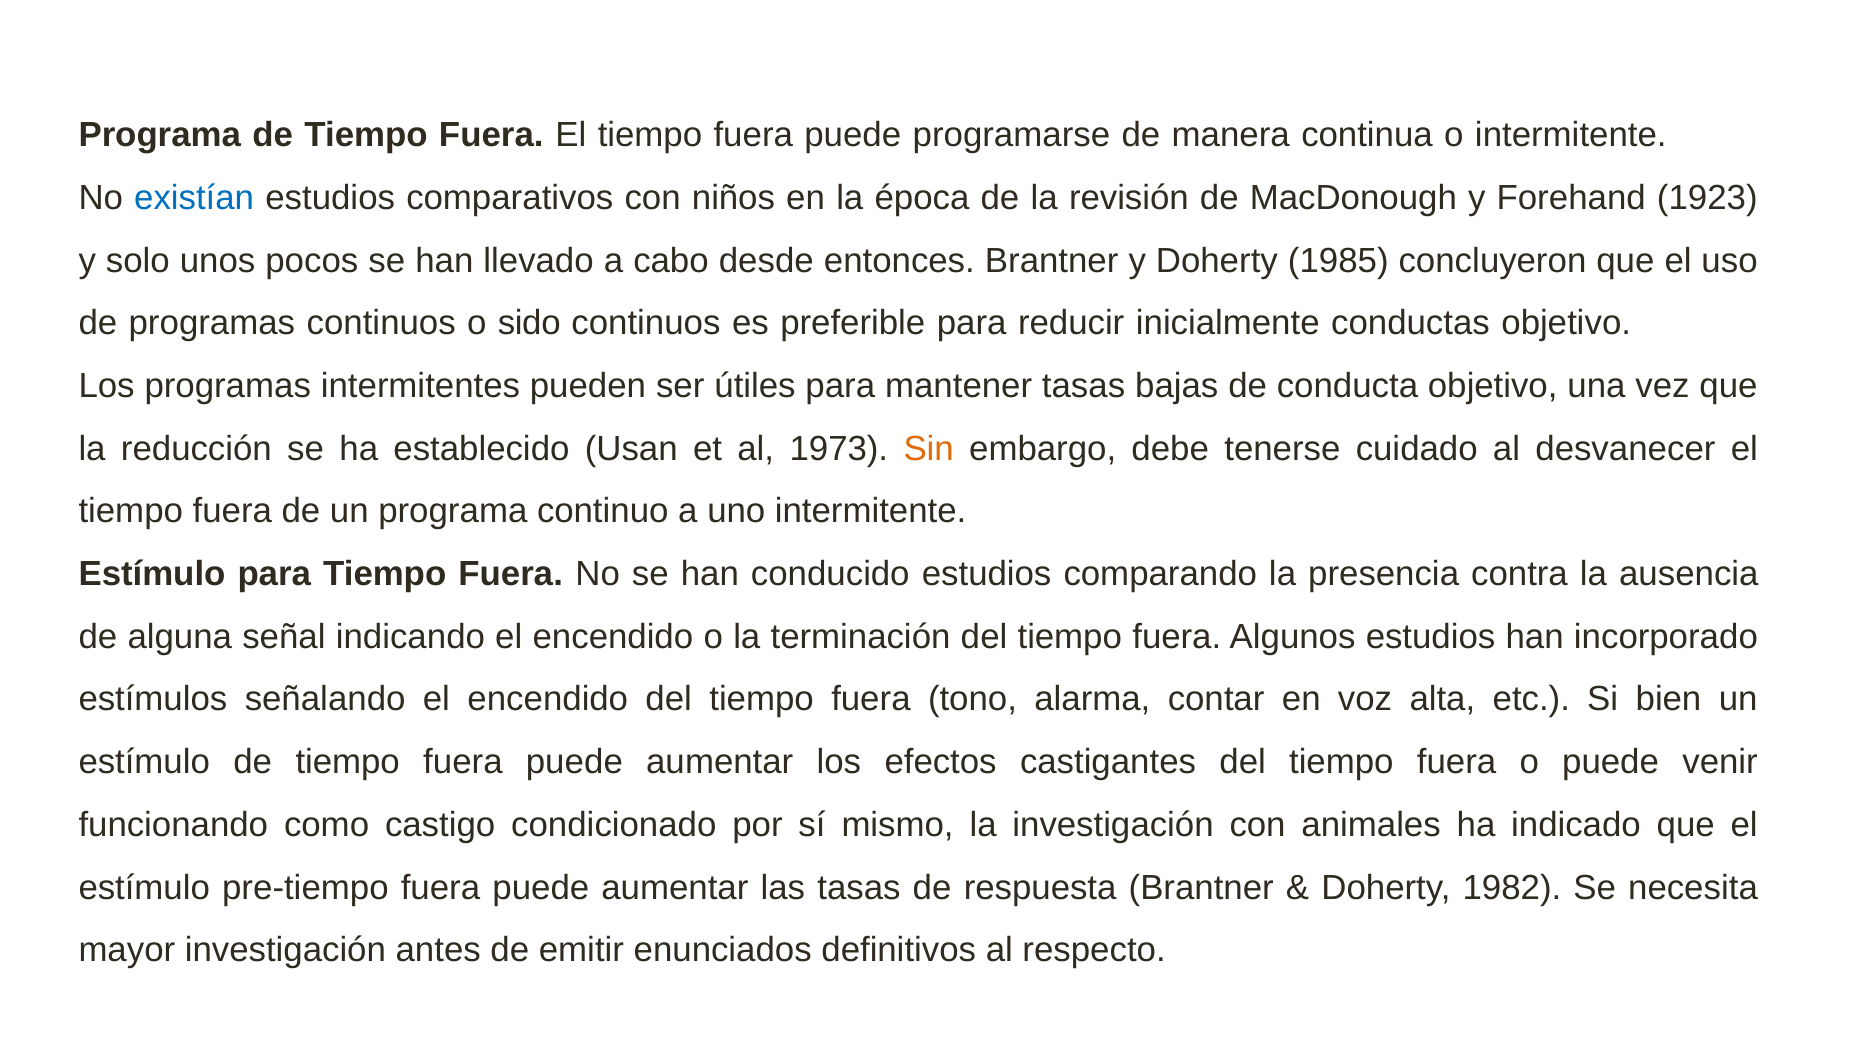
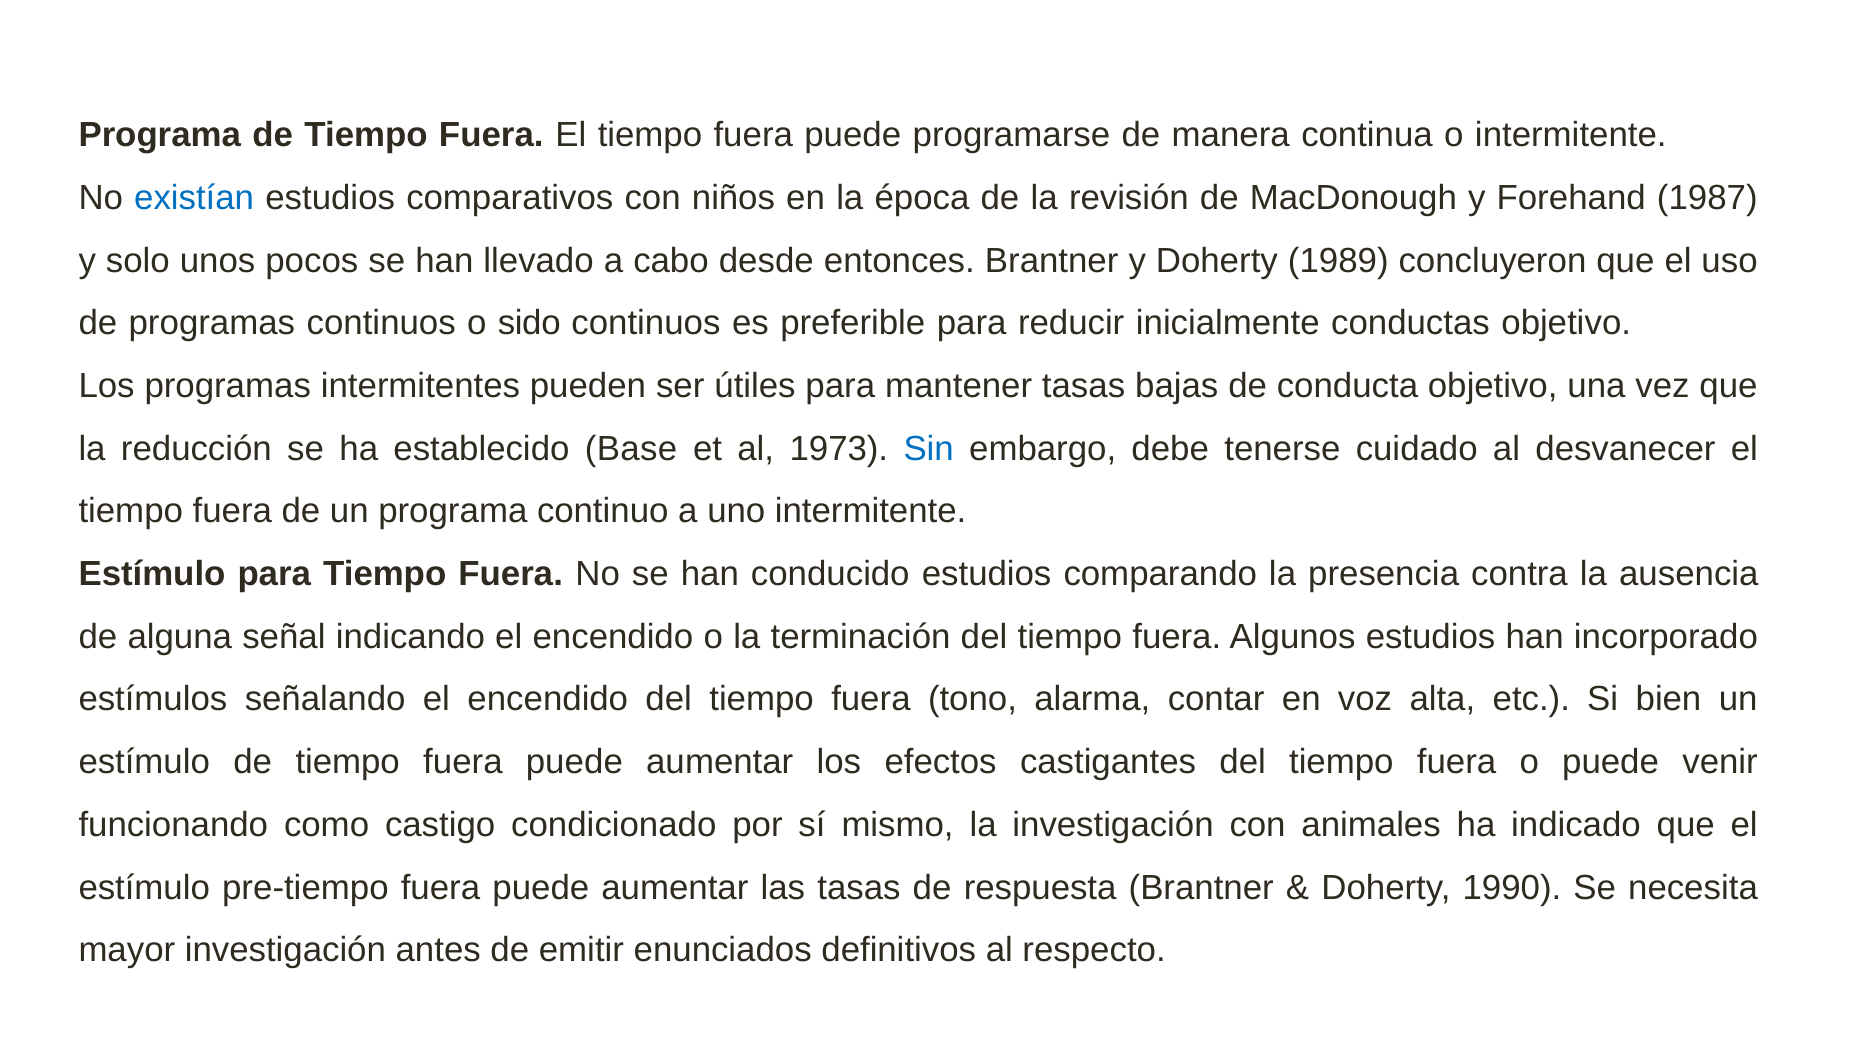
1923: 1923 -> 1987
1985: 1985 -> 1989
Usan: Usan -> Base
Sin colour: orange -> blue
1982: 1982 -> 1990
